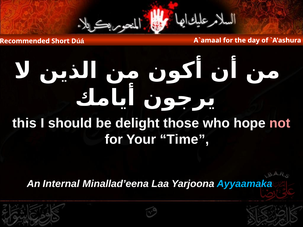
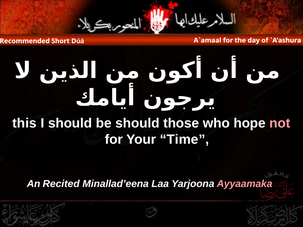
be delight: delight -> should
Internal: Internal -> Recited
Ayyaamaka colour: light blue -> pink
